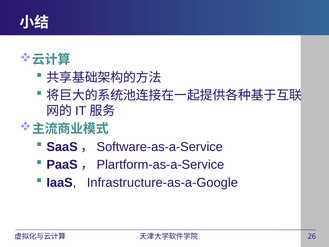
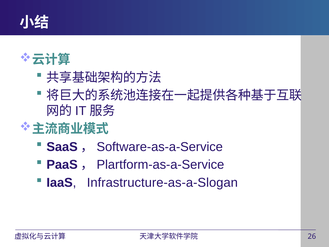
Infrastructure-as-a-Google: Infrastructure-as-a-Google -> Infrastructure-as-a-Slogan
